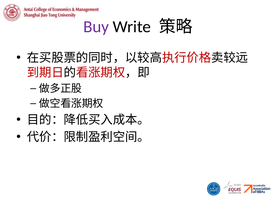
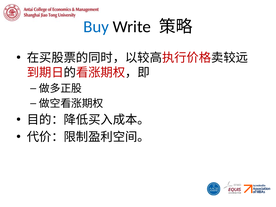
Buy colour: purple -> blue
